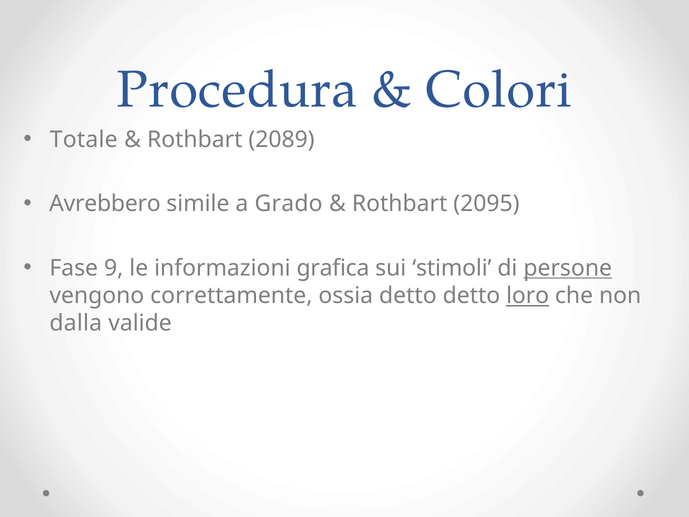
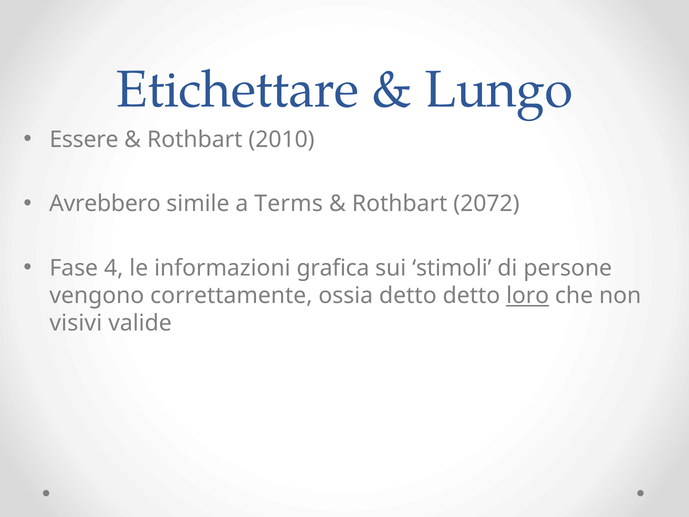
Procedura: Procedura -> Etichettare
Colori: Colori -> Lungo
Totale: Totale -> Essere
2089: 2089 -> 2010
Grado: Grado -> Terms
2095: 2095 -> 2072
9: 9 -> 4
persone underline: present -> none
dalla: dalla -> visivi
